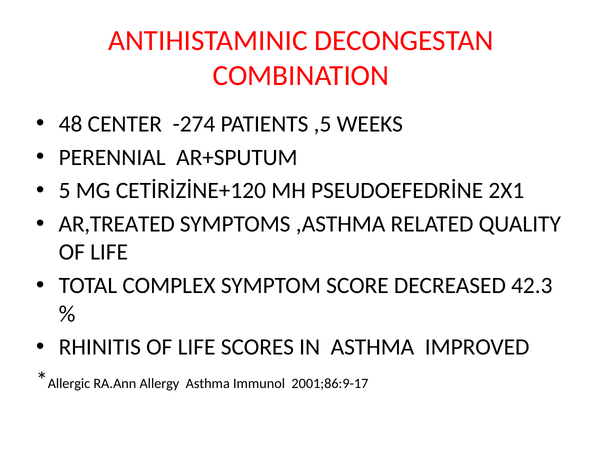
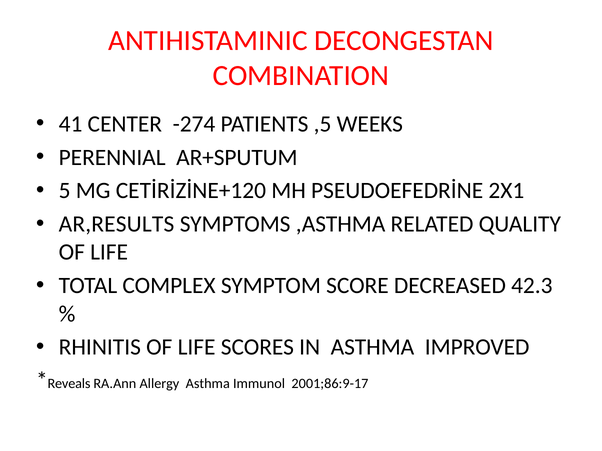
48: 48 -> 41
AR,TREATED: AR,TREATED -> AR,RESULTS
Allergic: Allergic -> Reveals
